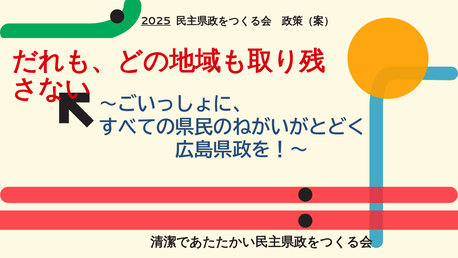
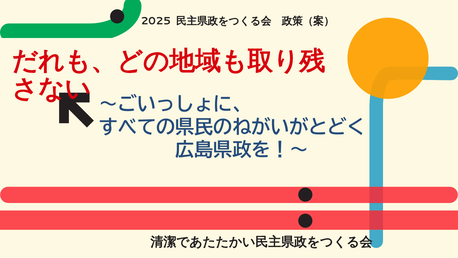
2025 underline: present -> none
